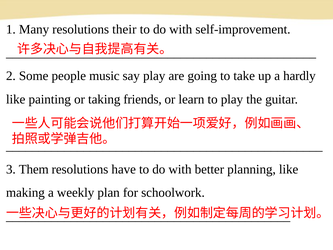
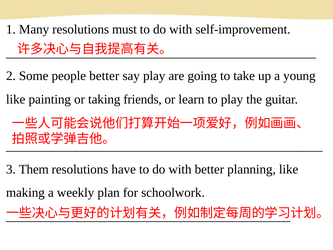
their: their -> must
people music: music -> better
hardly: hardly -> young
